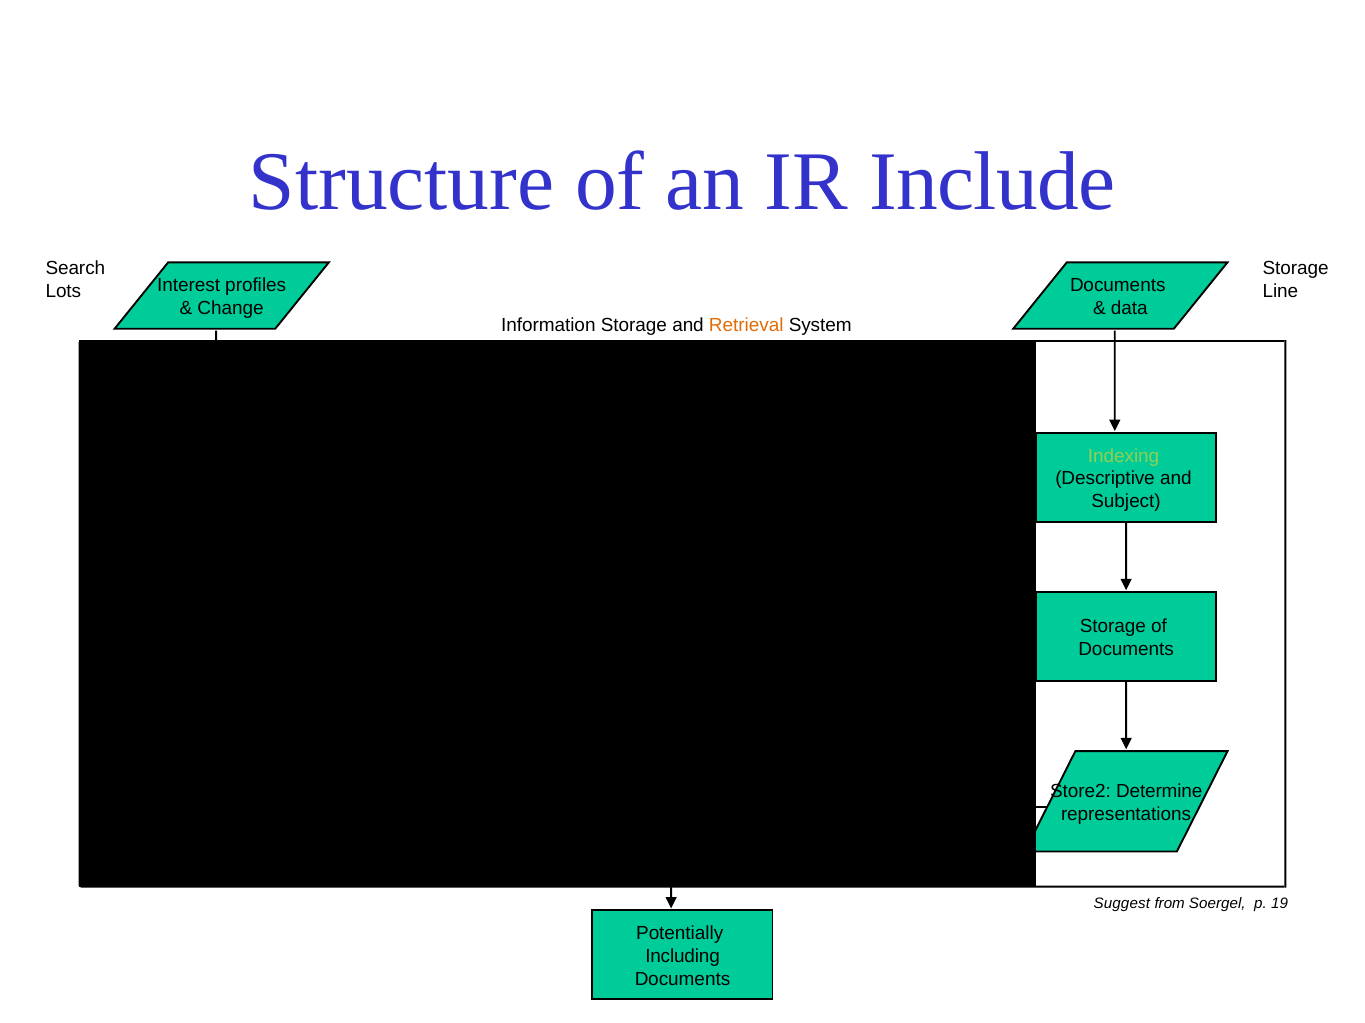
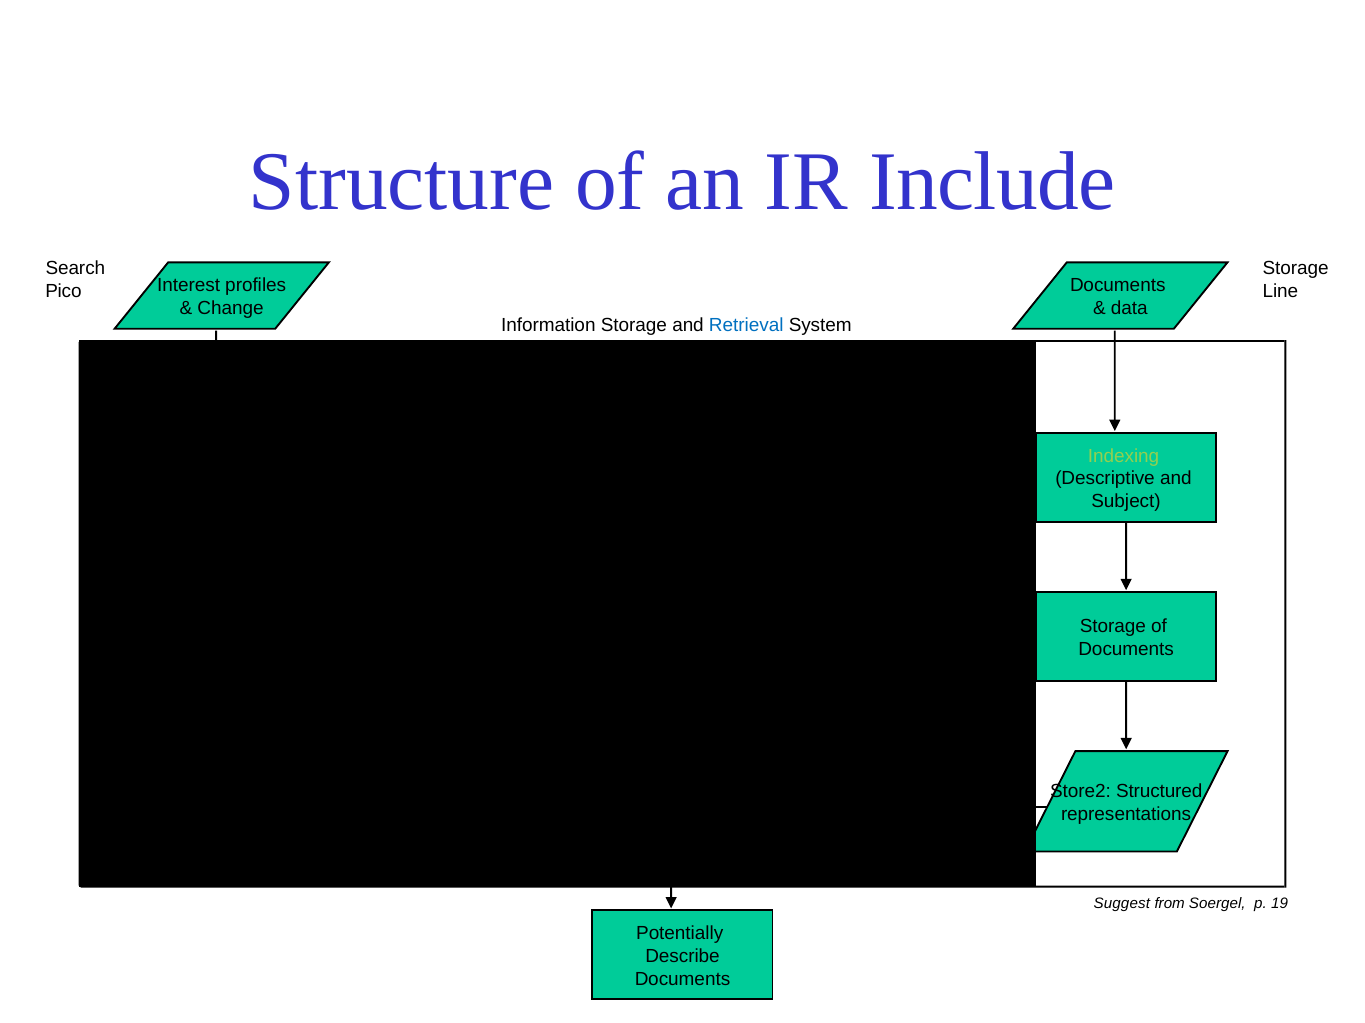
Lots: Lots -> Pico
Retrieval colour: orange -> blue
Determine: Determine -> Structured
Including: Including -> Describe
